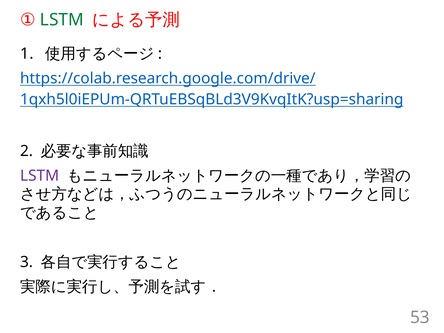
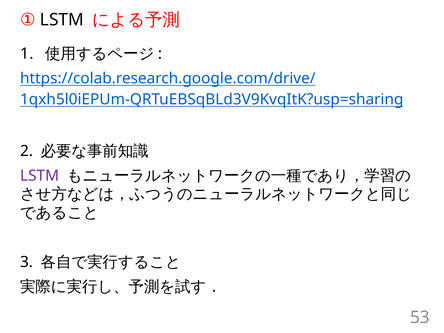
LSTM at (62, 20) colour: green -> black
